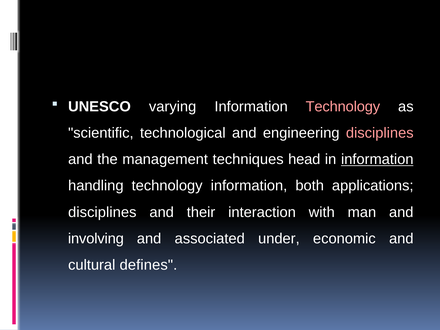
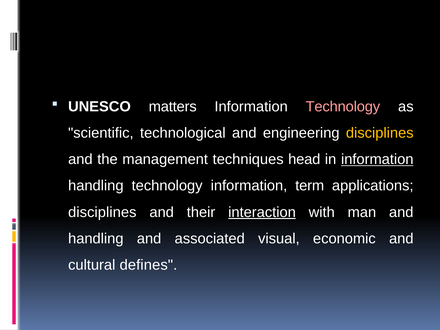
varying: varying -> matters
disciplines at (380, 133) colour: pink -> yellow
both: both -> term
interaction underline: none -> present
involving at (96, 239): involving -> handling
under: under -> visual
